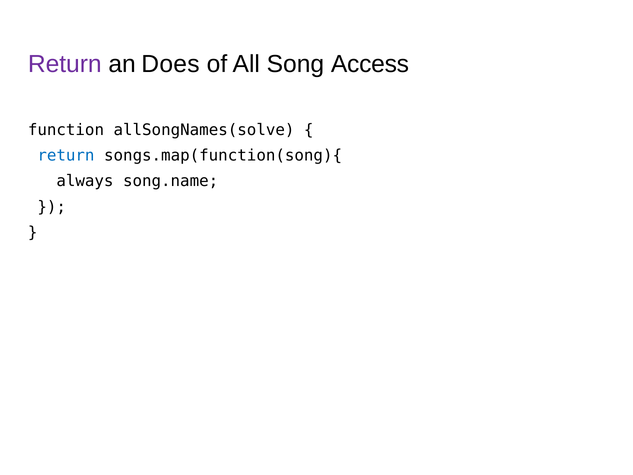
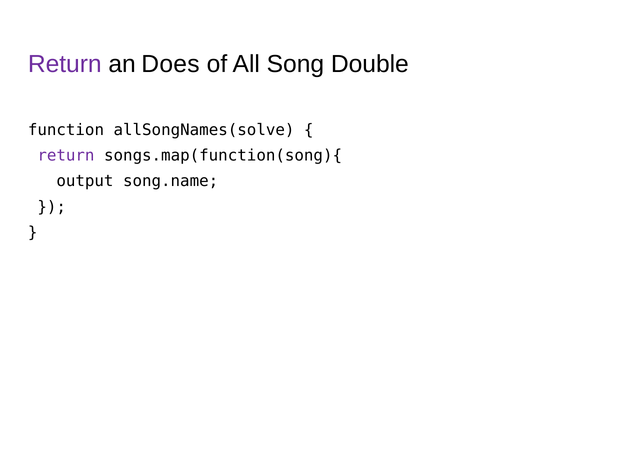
Access: Access -> Double
return at (66, 156) colour: blue -> purple
always: always -> output
